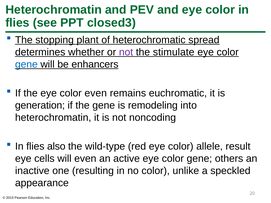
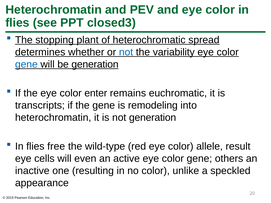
not at (126, 52) colour: purple -> blue
stimulate: stimulate -> variability
be enhancers: enhancers -> generation
color even: even -> enter
generation: generation -> transcripts
not noncoding: noncoding -> generation
also: also -> free
